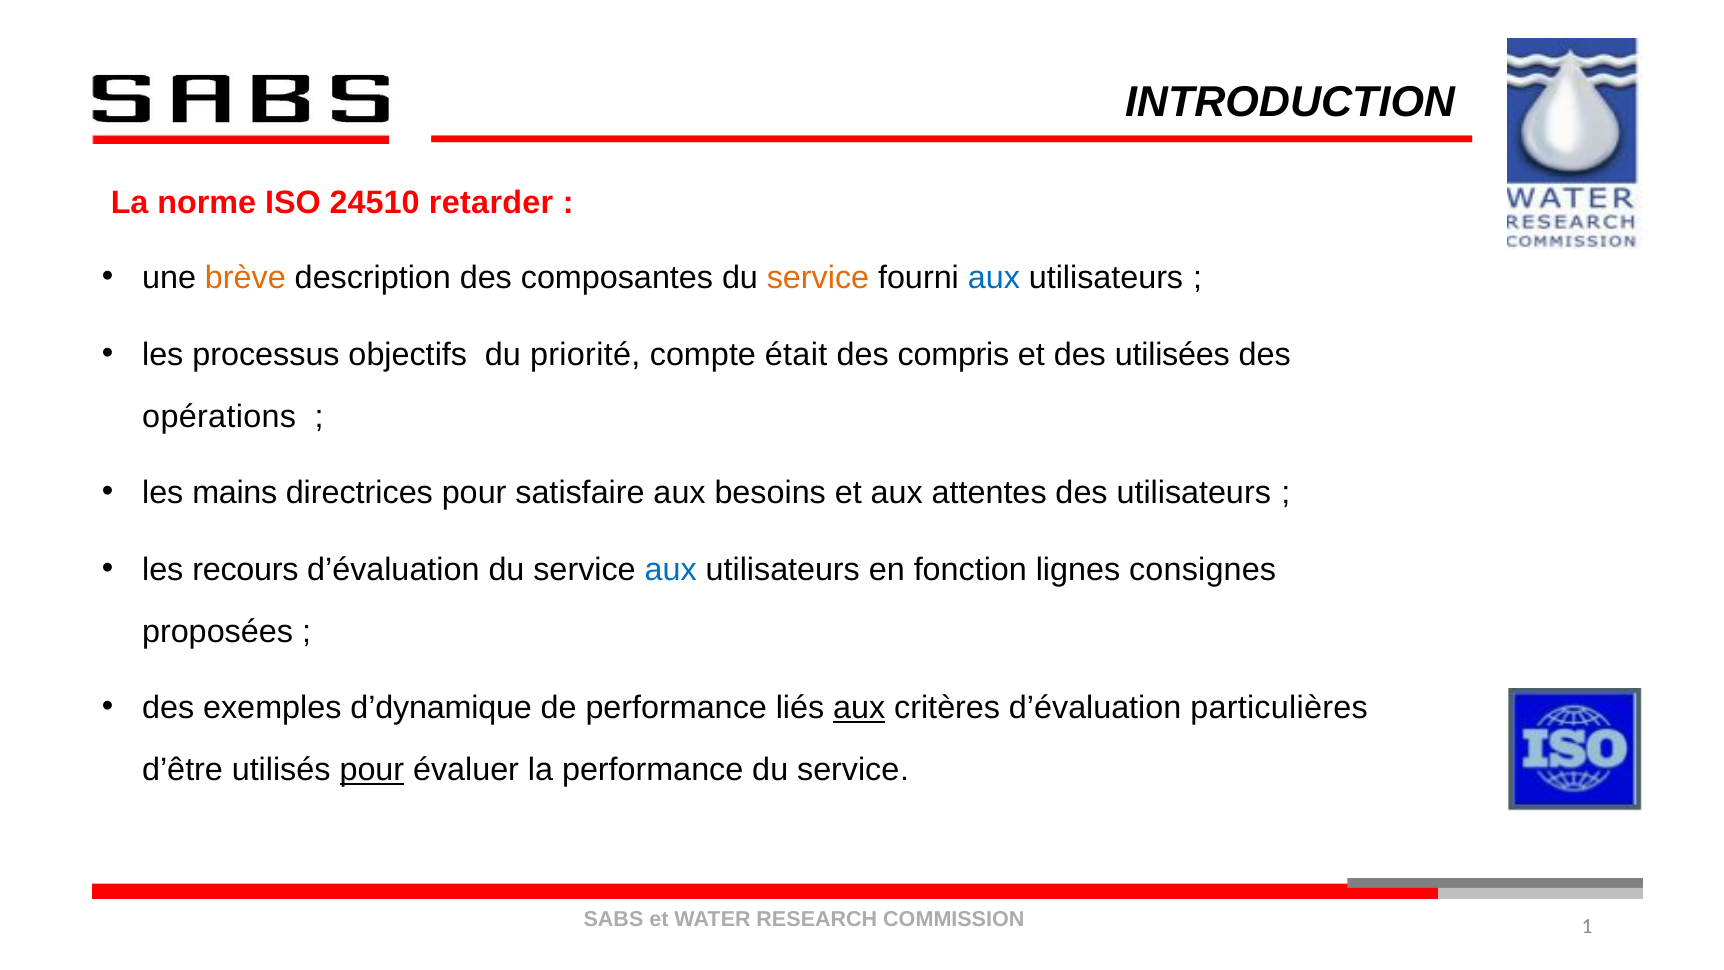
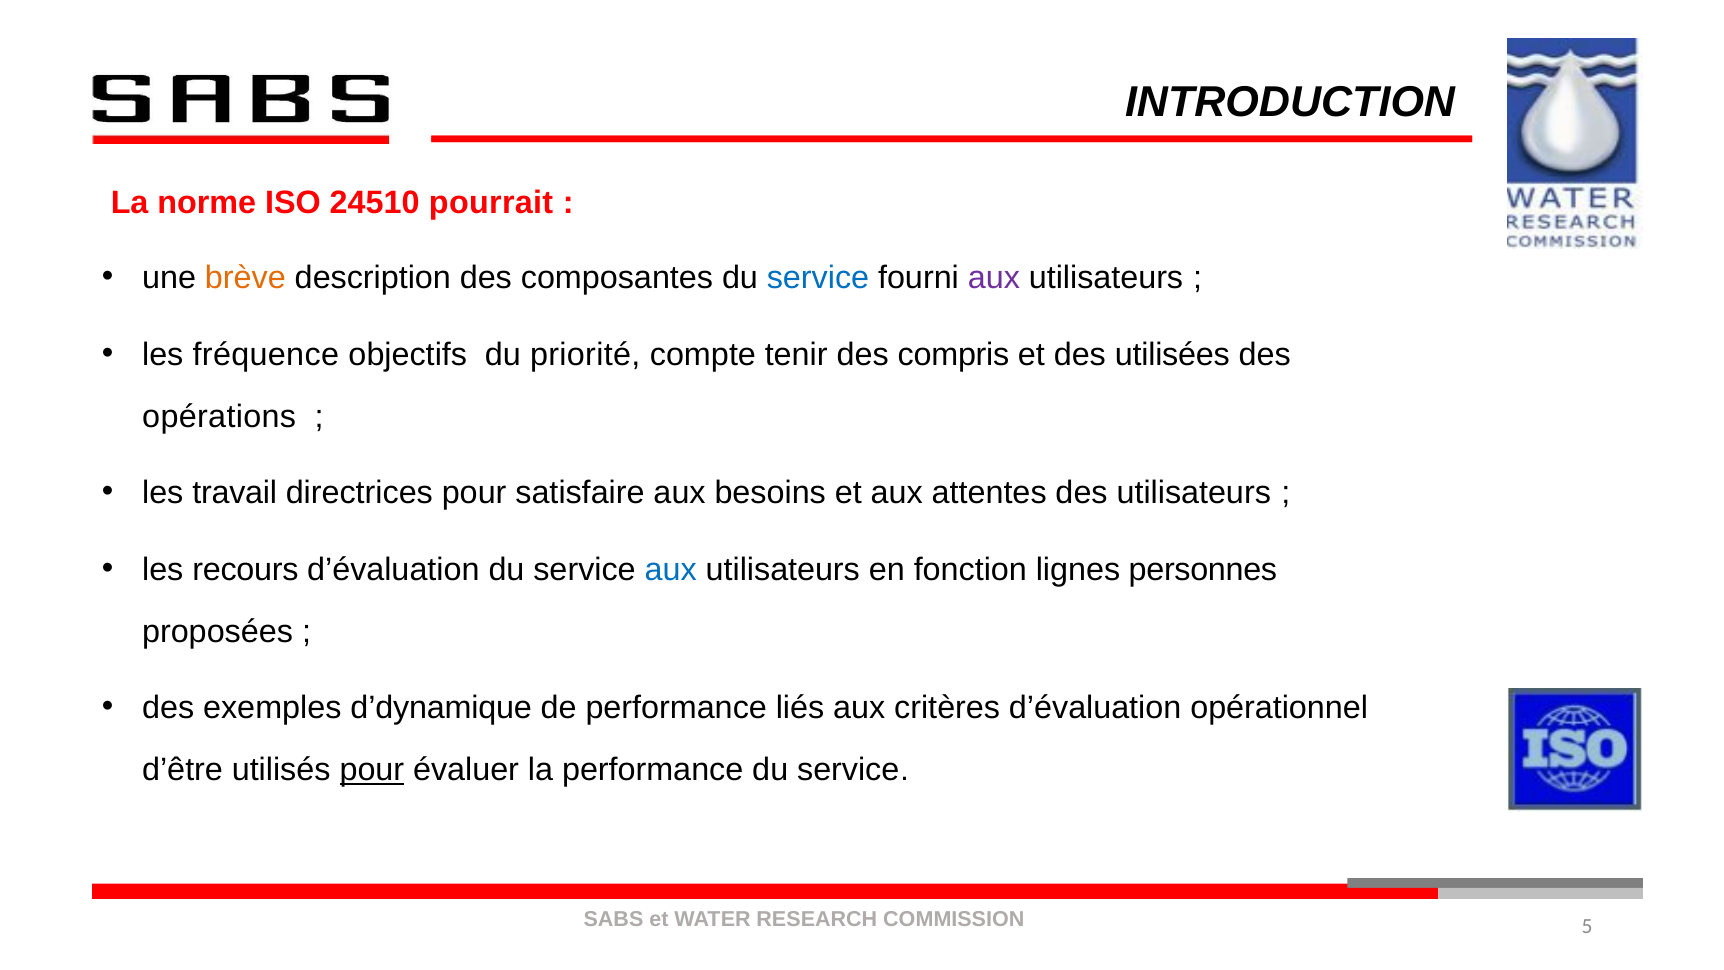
retarder: retarder -> pourrait
service at (818, 278) colour: orange -> blue
aux at (994, 278) colour: blue -> purple
processus: processus -> fréquence
était: était -> tenir
mains: mains -> travail
consignes: consignes -> personnes
aux at (859, 708) underline: present -> none
particulières: particulières -> opérationnel
1: 1 -> 5
